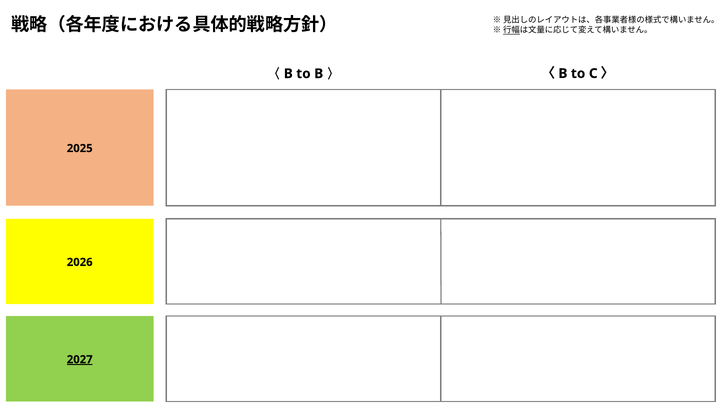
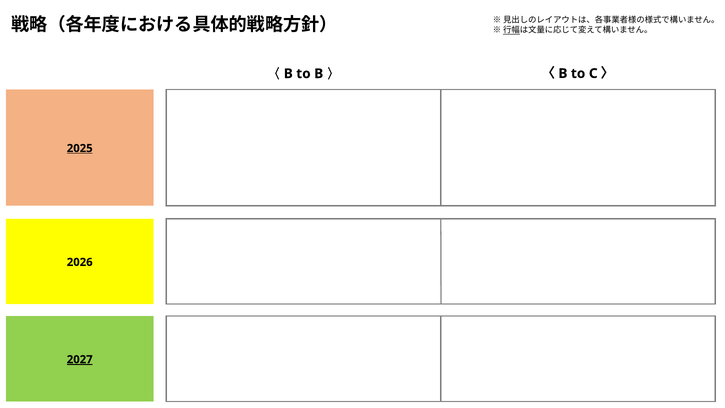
2025 underline: none -> present
